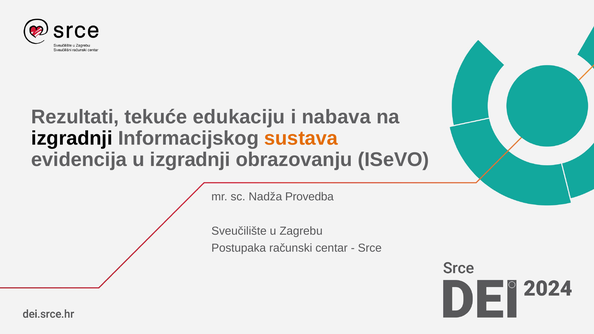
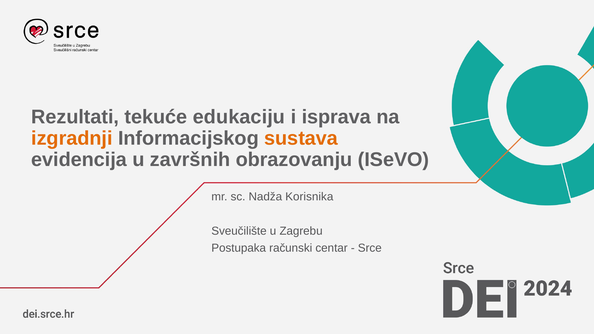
nabava: nabava -> isprava
izgradnji at (72, 138) colour: black -> orange
u izgradnji: izgradnji -> završnih
Provedba: Provedba -> Korisnika
